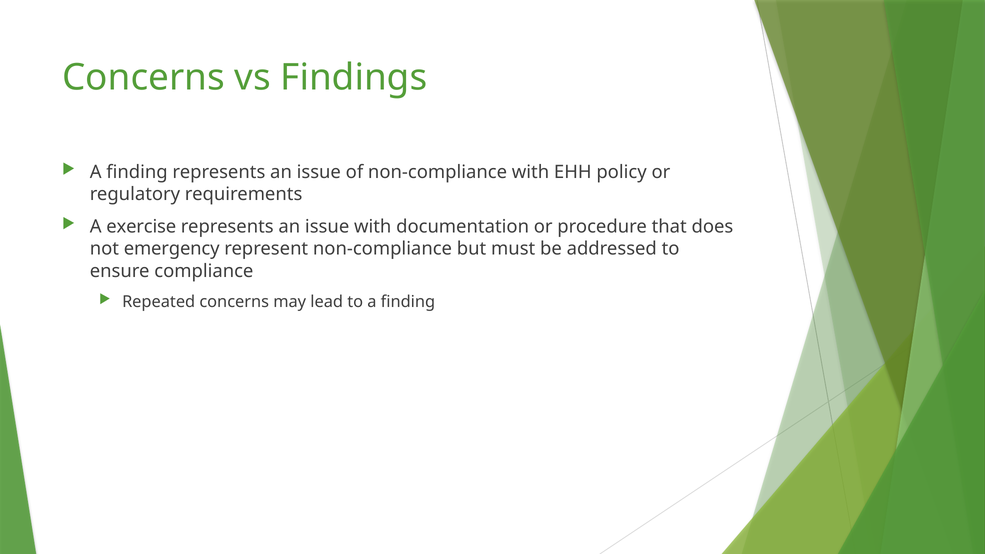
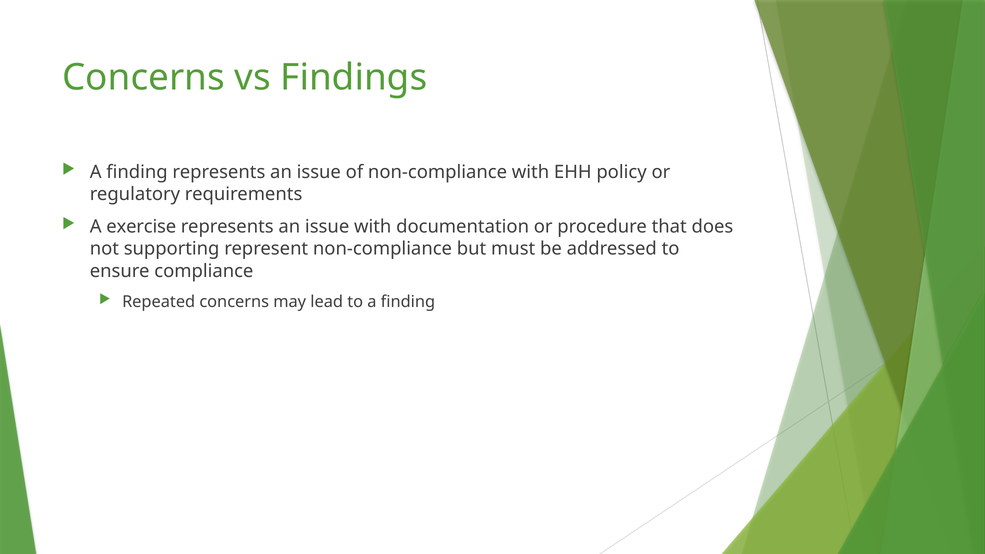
emergency: emergency -> supporting
